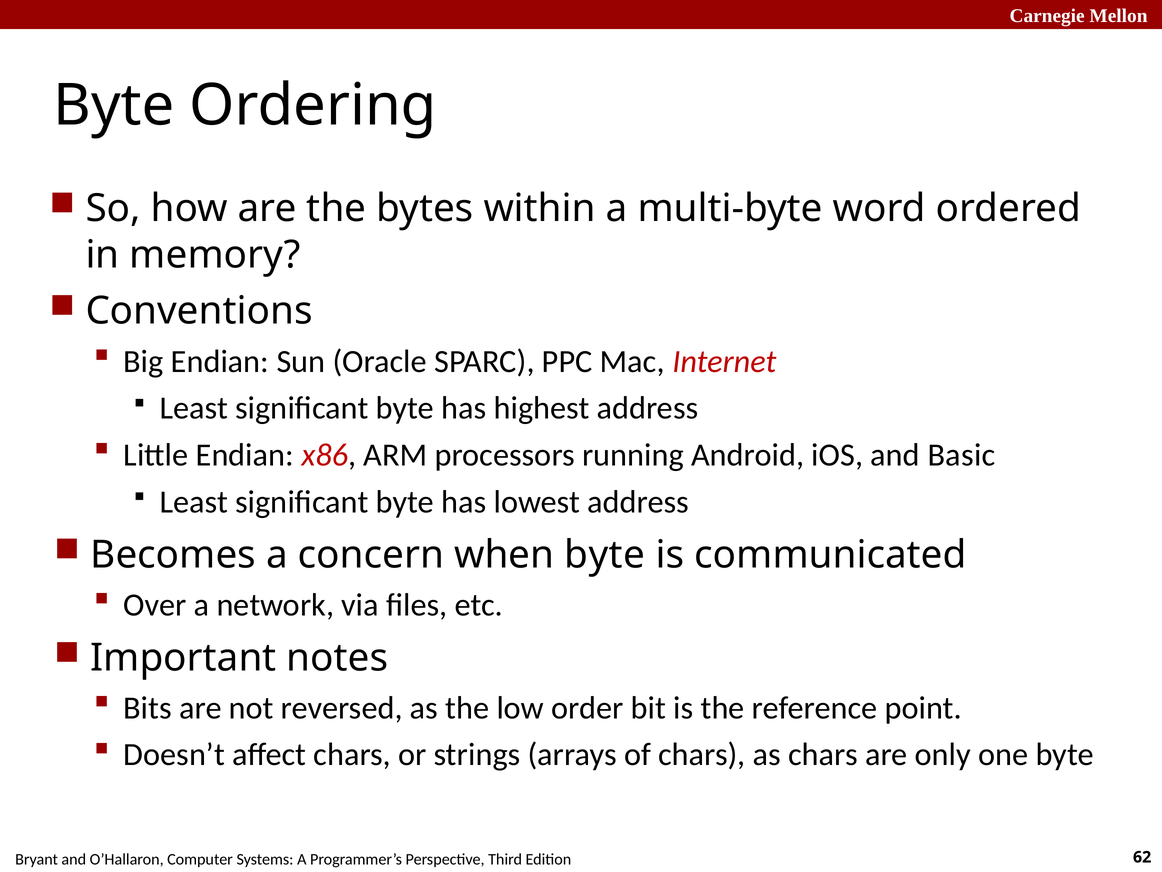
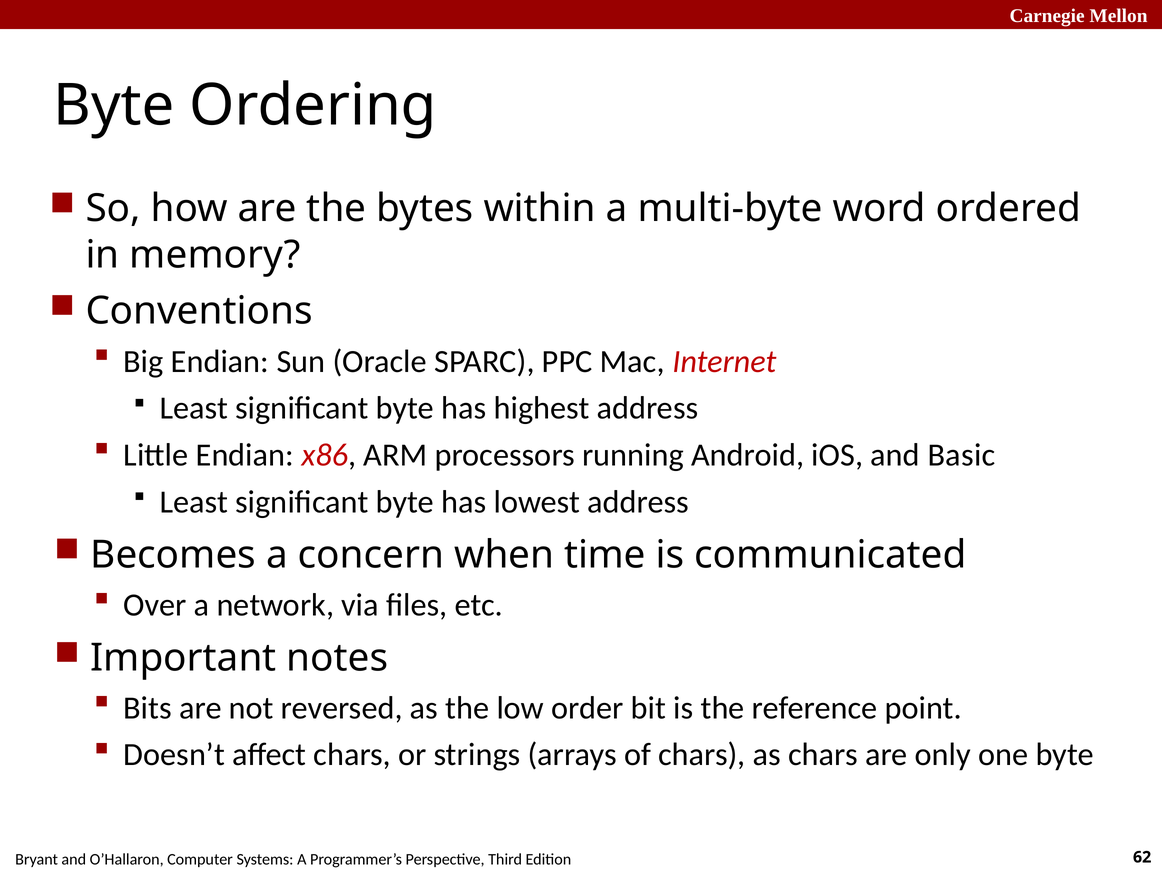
when byte: byte -> time
